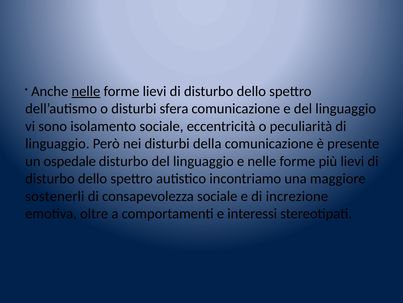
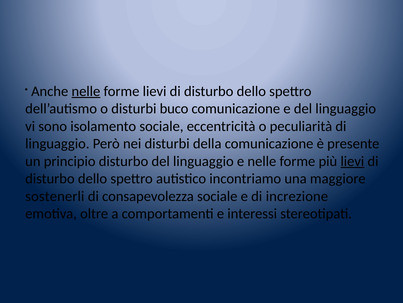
sfera: sfera -> buco
ospedale: ospedale -> principio
lievi at (352, 161) underline: none -> present
